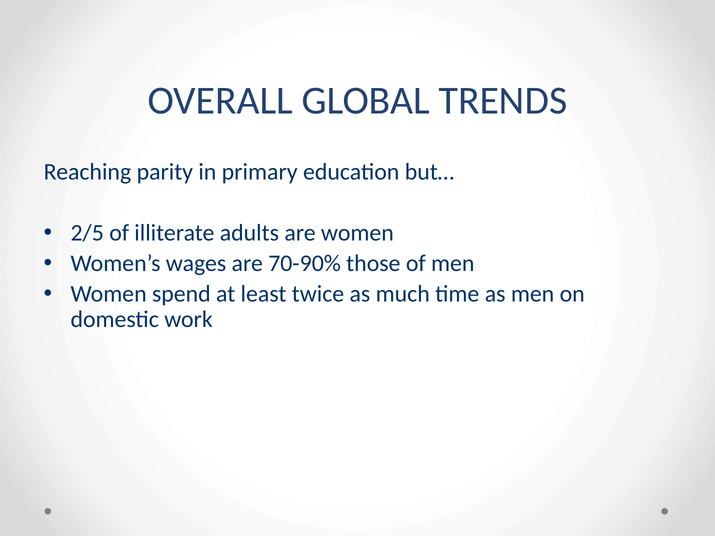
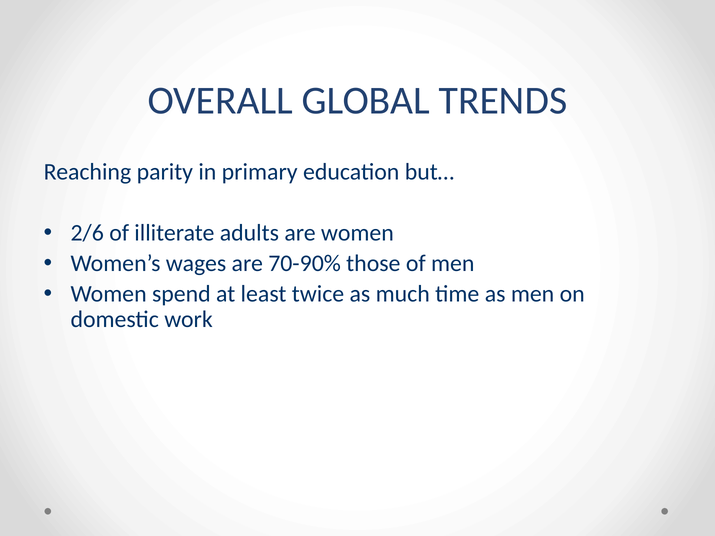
2/5: 2/5 -> 2/6
